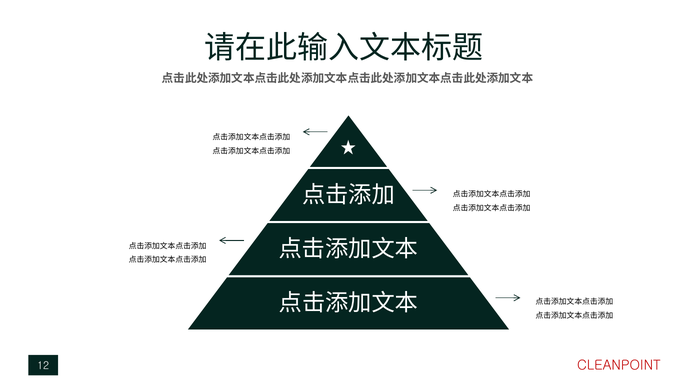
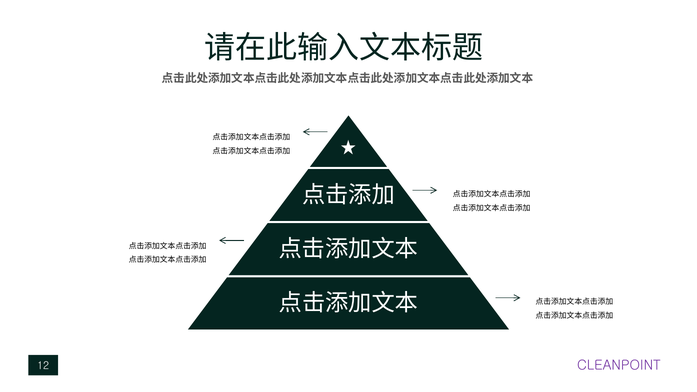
CLEANPOINT colour: red -> purple
